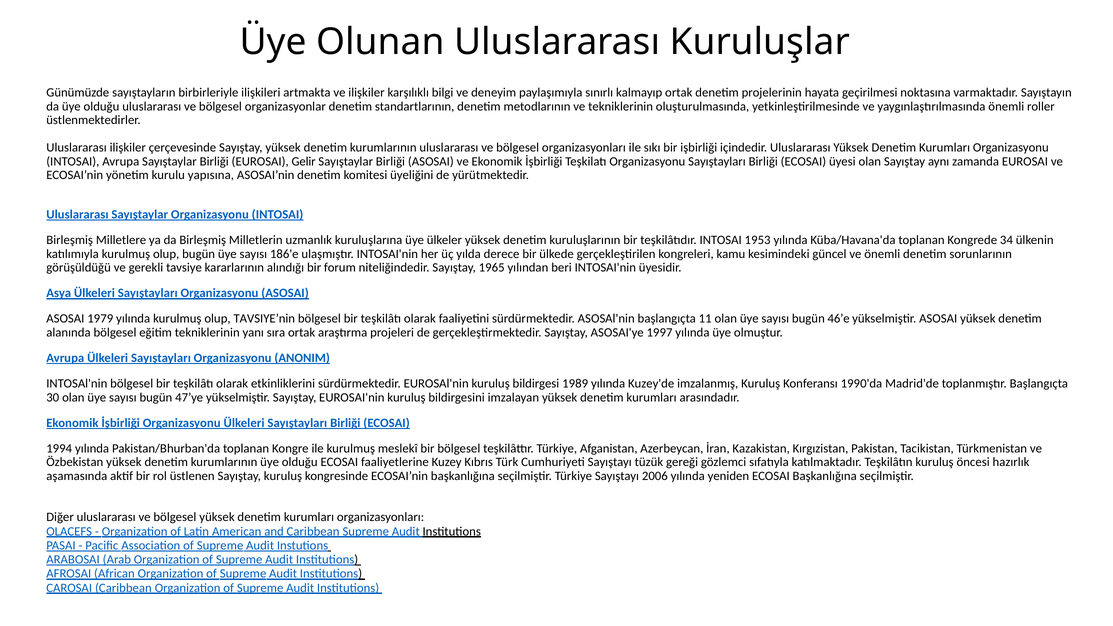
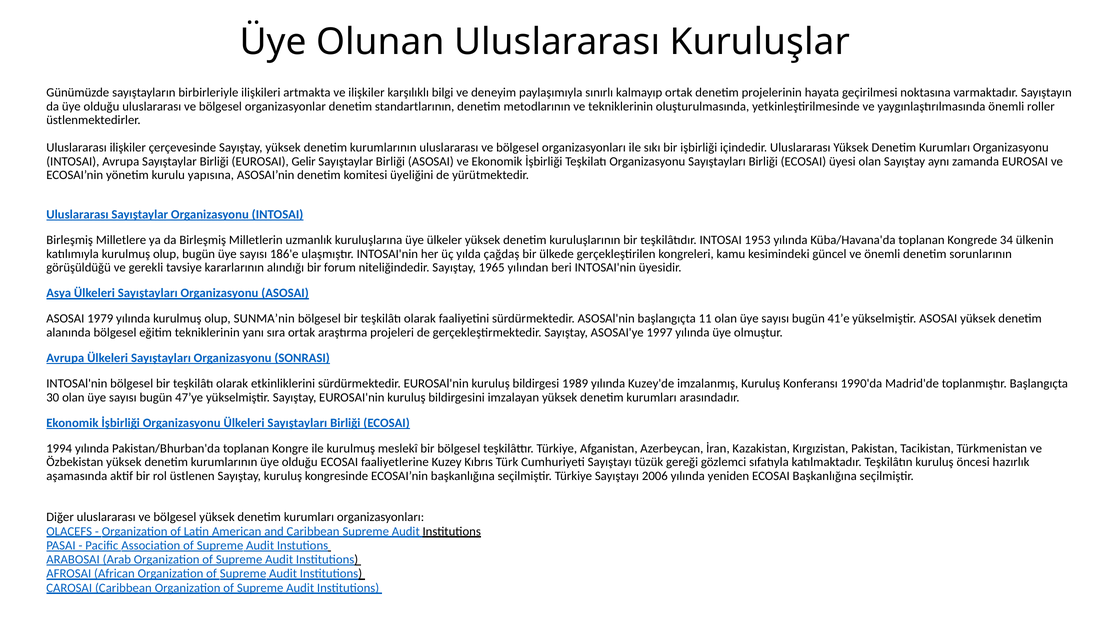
derece: derece -> çağdaş
TAVSIYE’nin: TAVSIYE’nin -> SUNMA’nin
46’e: 46’e -> 41’e
ANONIM: ANONIM -> SONRASI
